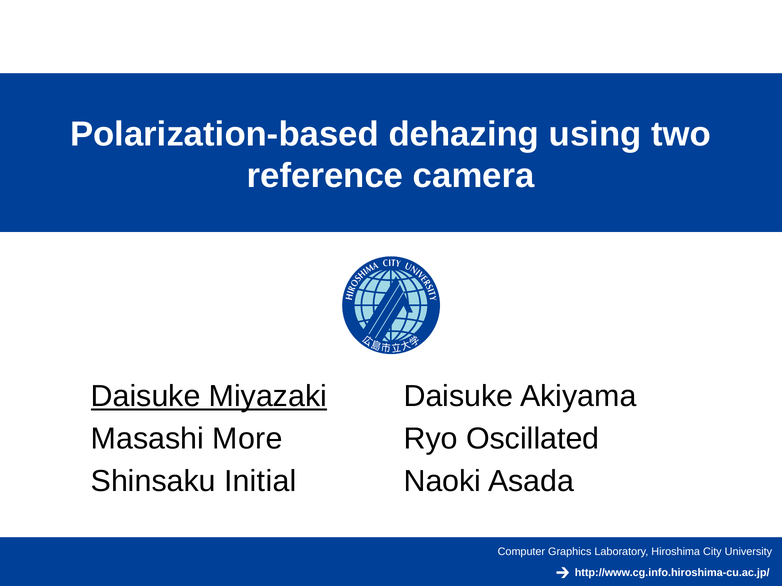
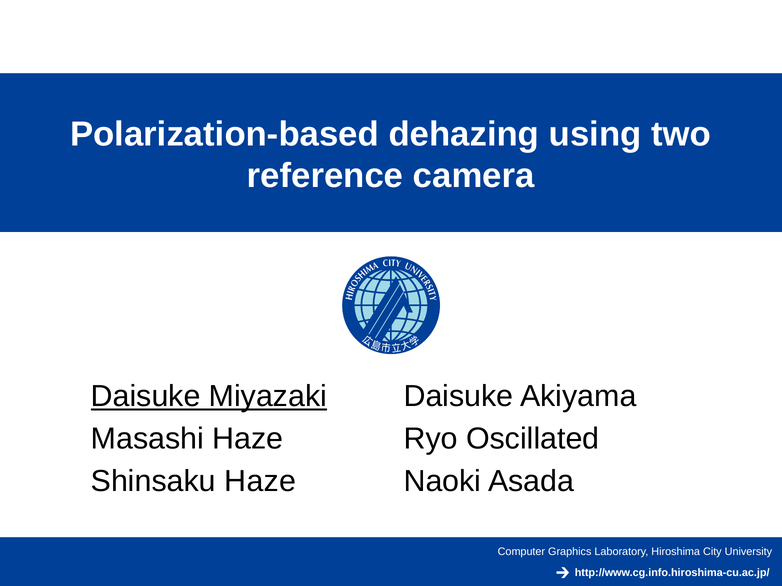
Masashi More: More -> Haze
Shinsaku Initial: Initial -> Haze
